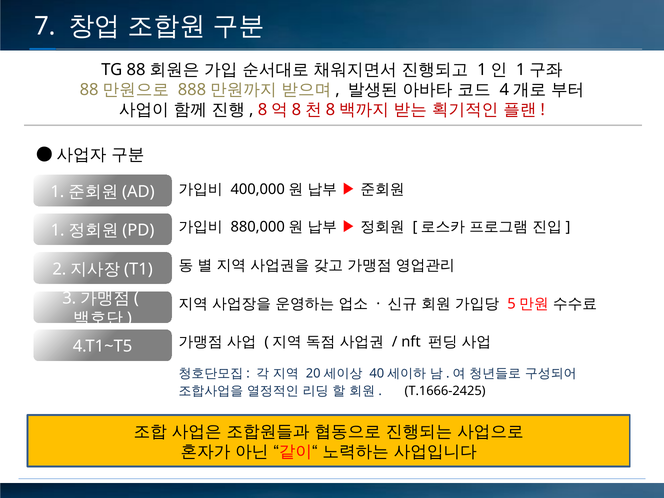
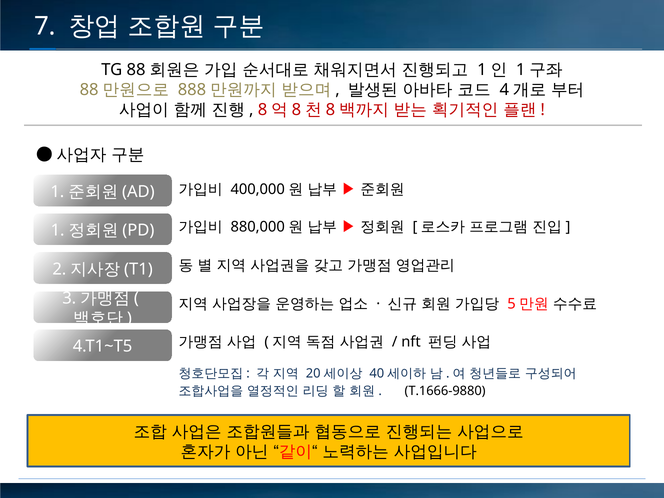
T.1666-2425: T.1666-2425 -> T.1666-9880
